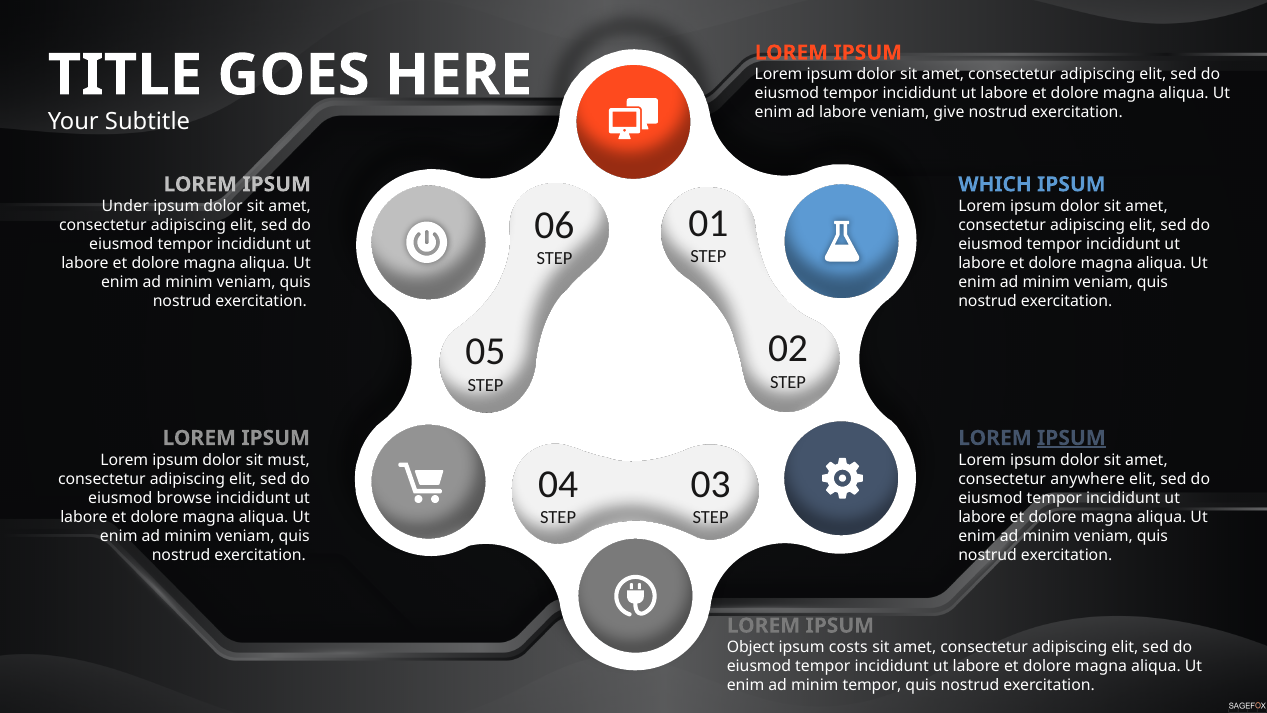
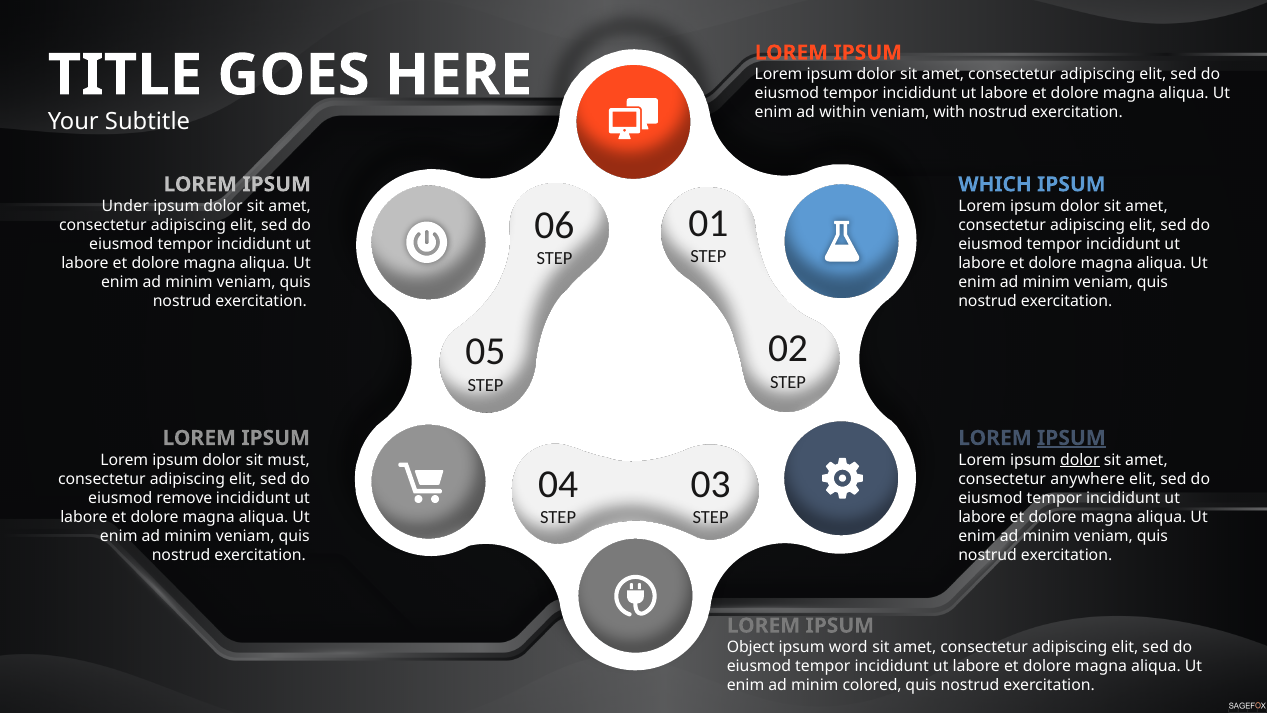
ad labore: labore -> within
give: give -> with
dolor at (1080, 460) underline: none -> present
browse: browse -> remove
costs: costs -> word
minim tempor: tempor -> colored
